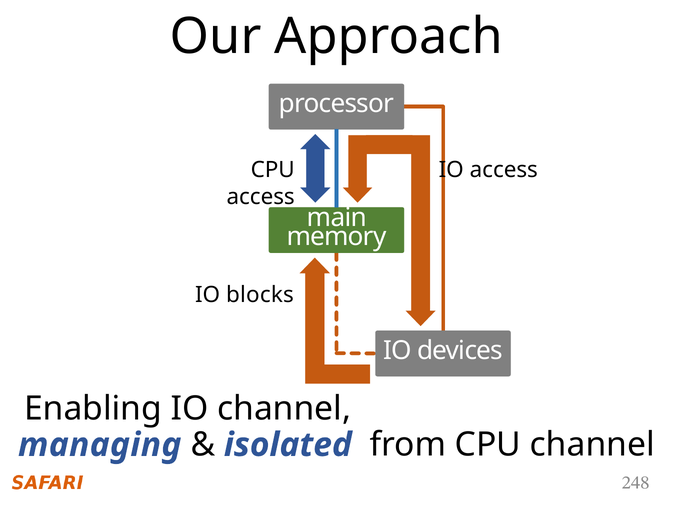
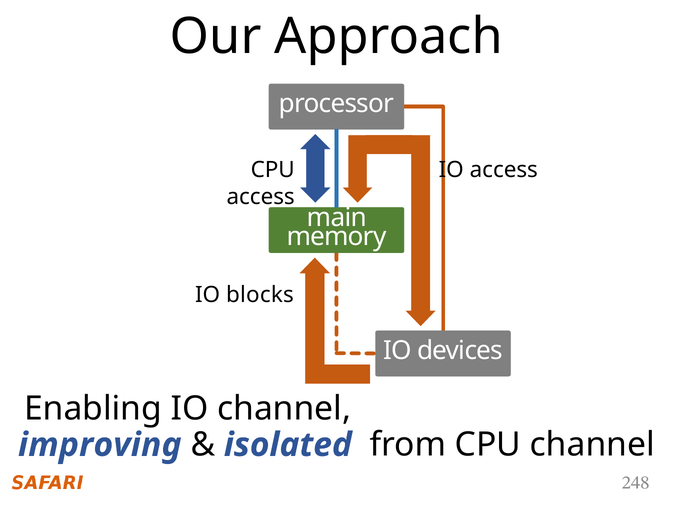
managing: managing -> improving
